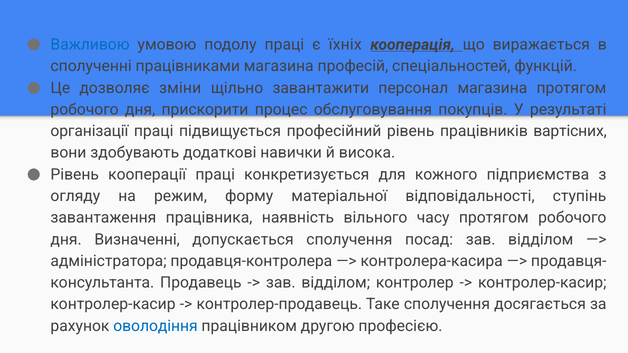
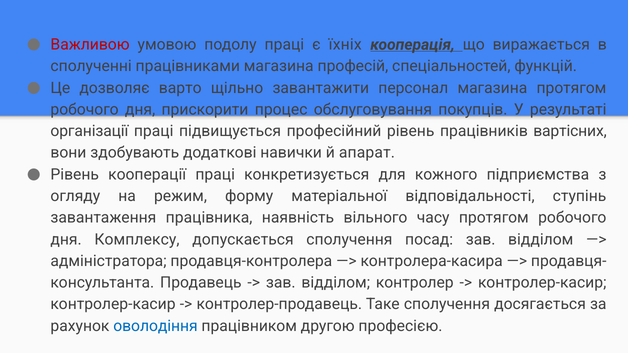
Важливою colour: blue -> red
зміни: зміни -> варто
висока: висока -> апарат
Визначенні: Визначенні -> Комплексу
